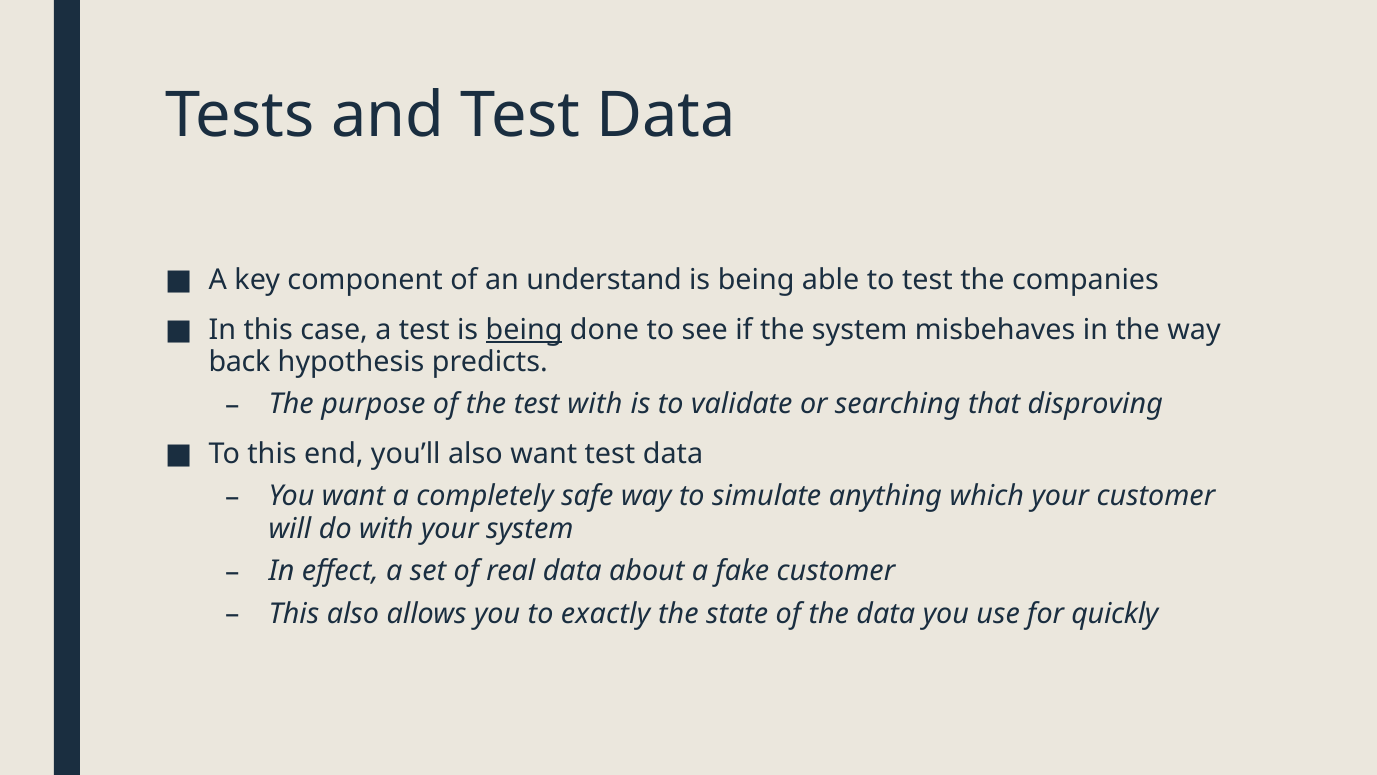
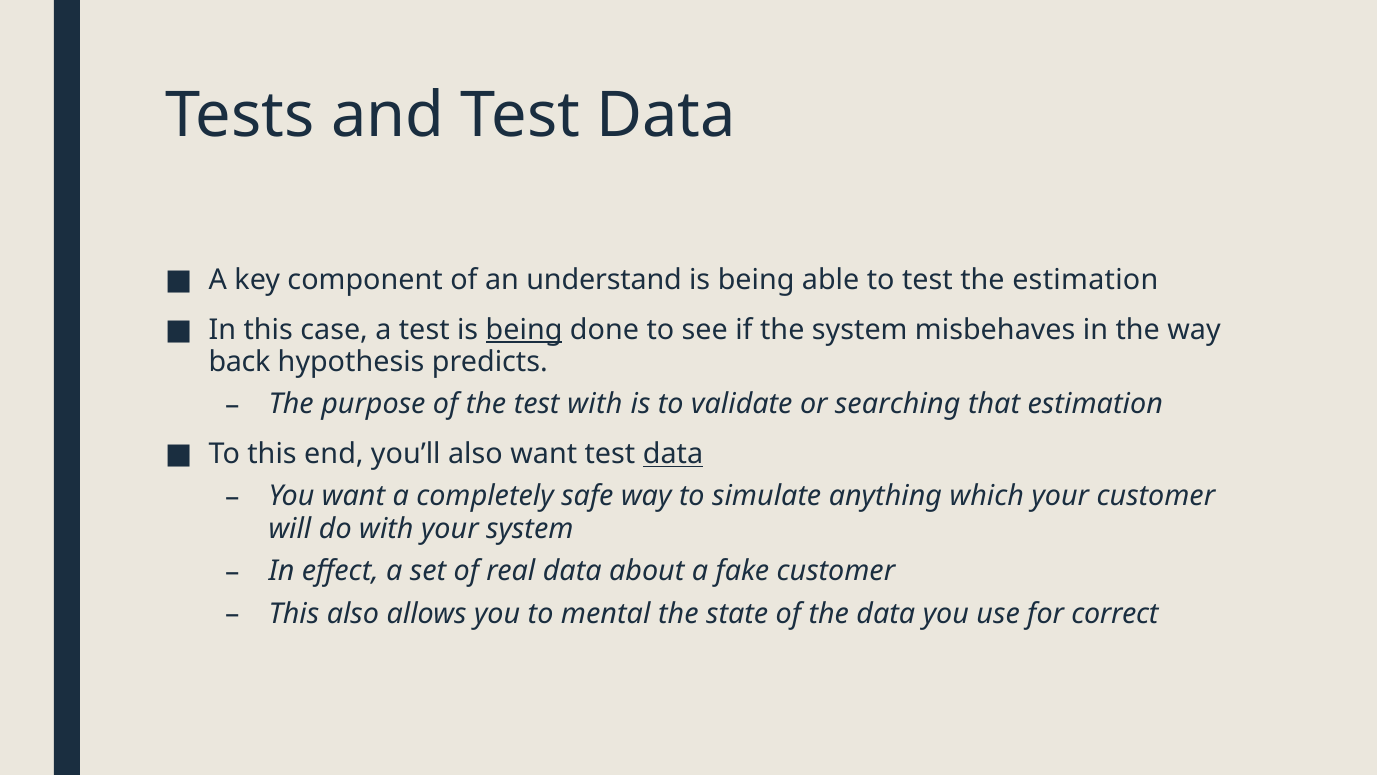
the companies: companies -> estimation
that disproving: disproving -> estimation
data at (673, 454) underline: none -> present
exactly: exactly -> mental
quickly: quickly -> correct
